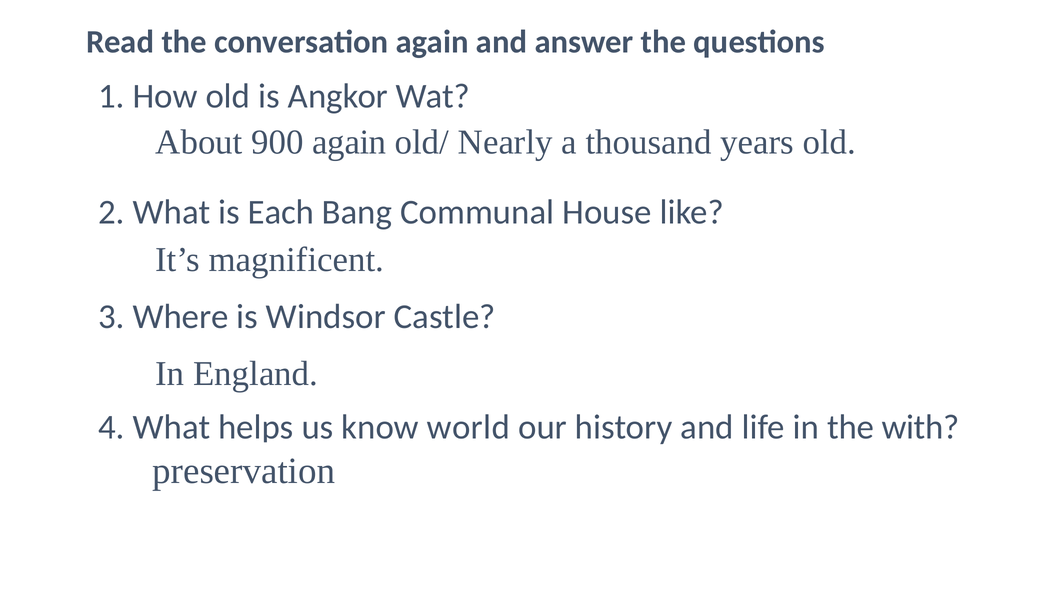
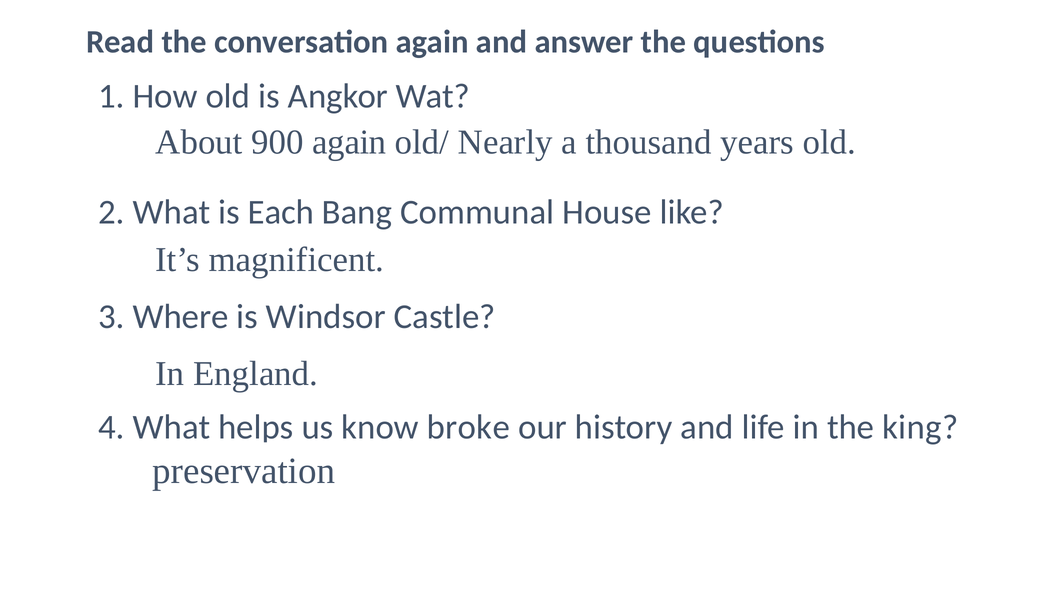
world: world -> broke
with: with -> king
